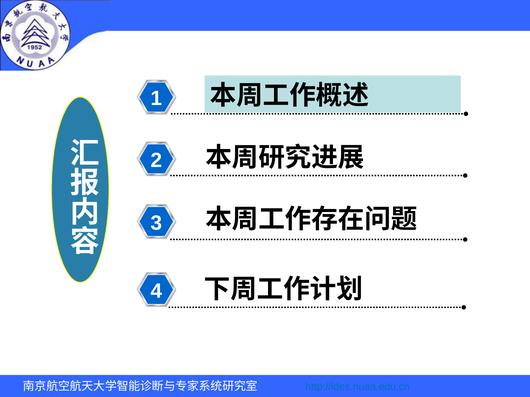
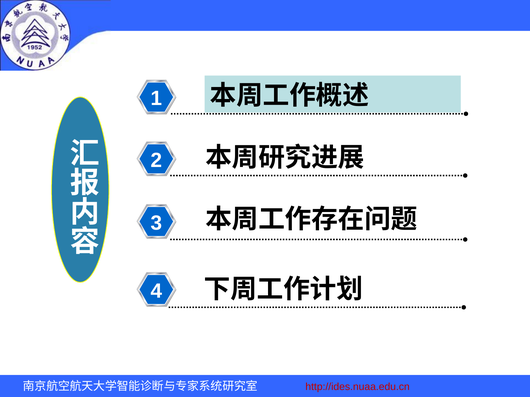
http://ides.nuaa.edu.cn colour: blue -> red
